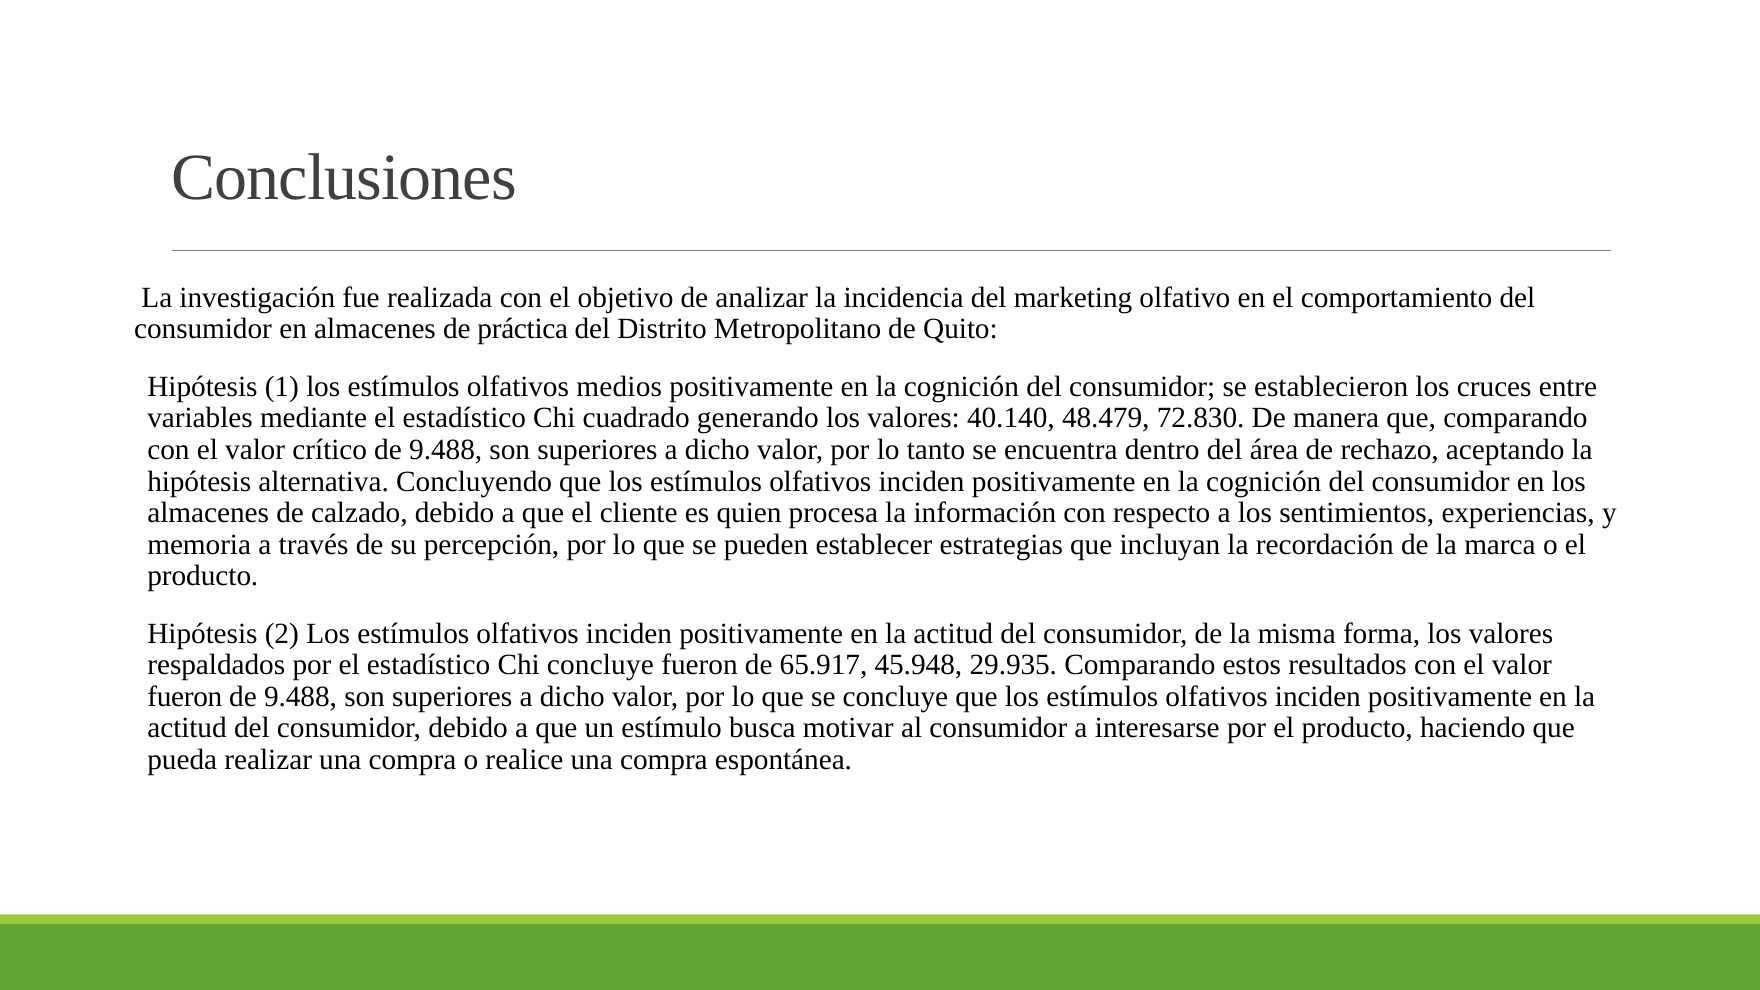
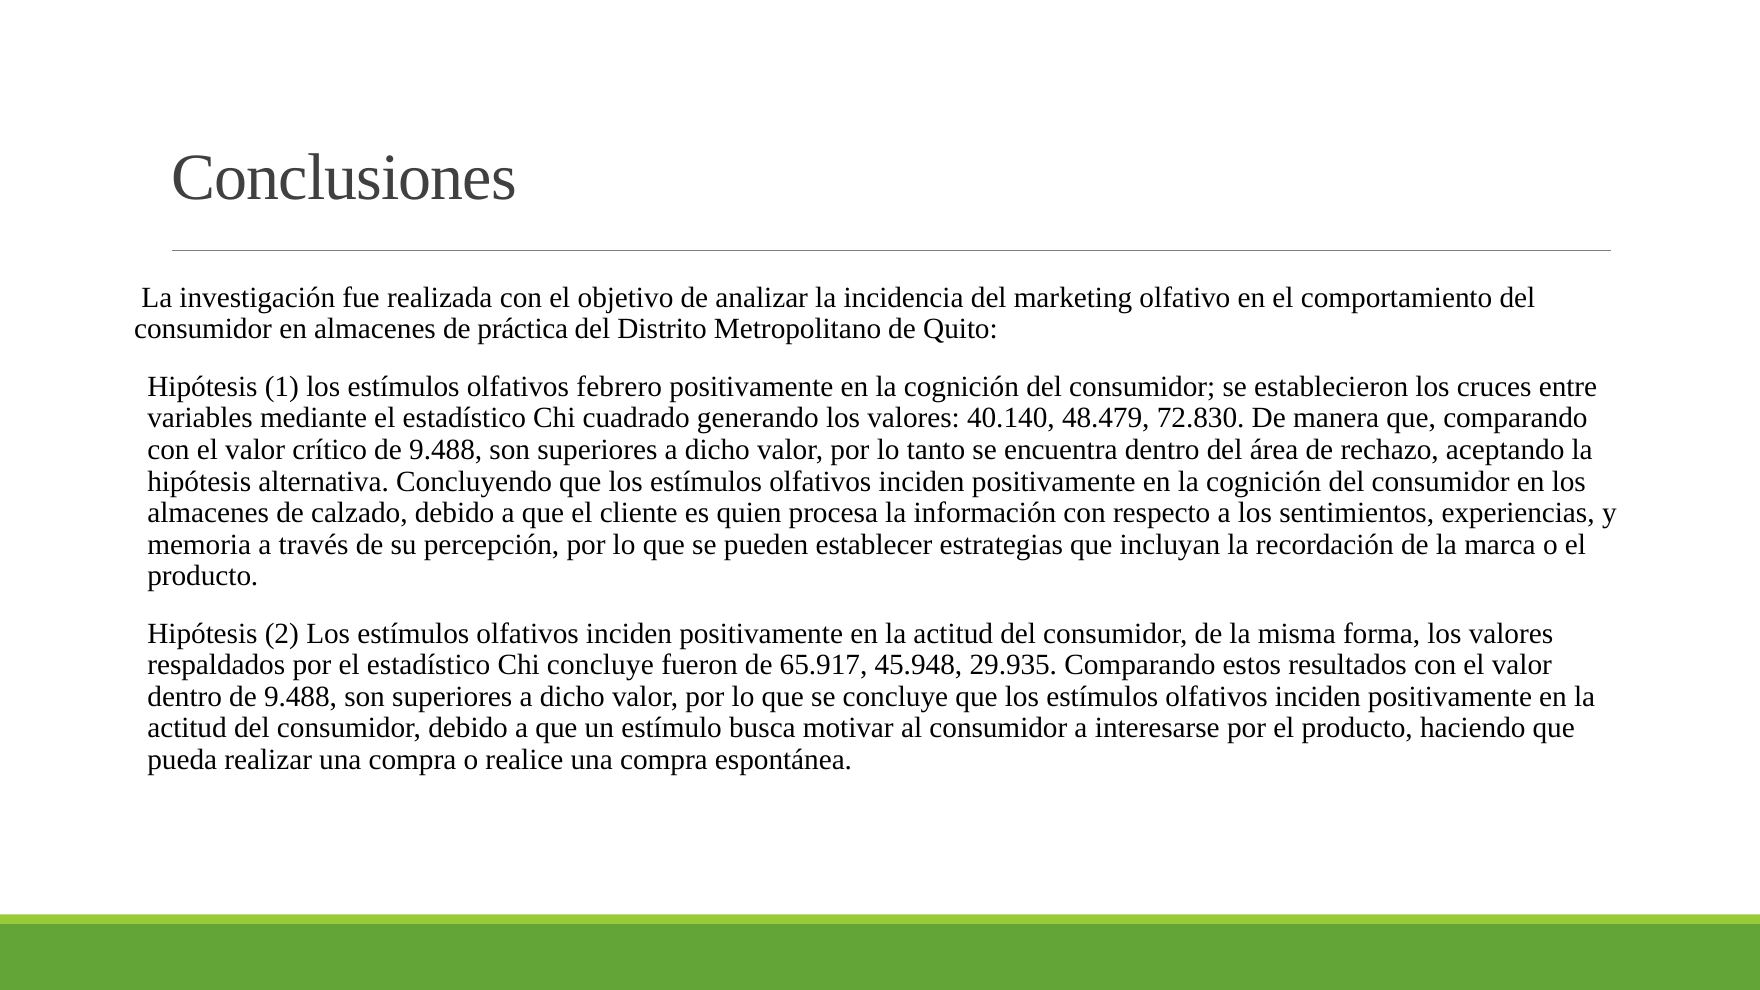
medios: medios -> febrero
fueron at (185, 697): fueron -> dentro
